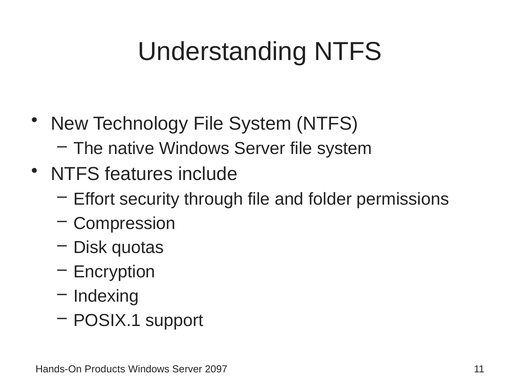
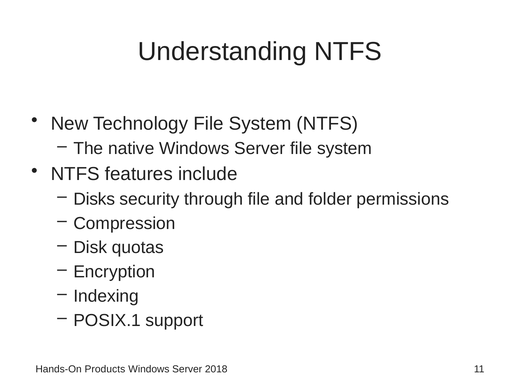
Effort: Effort -> Disks
2097: 2097 -> 2018
